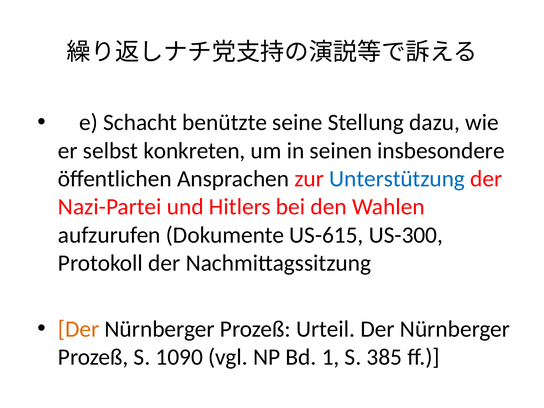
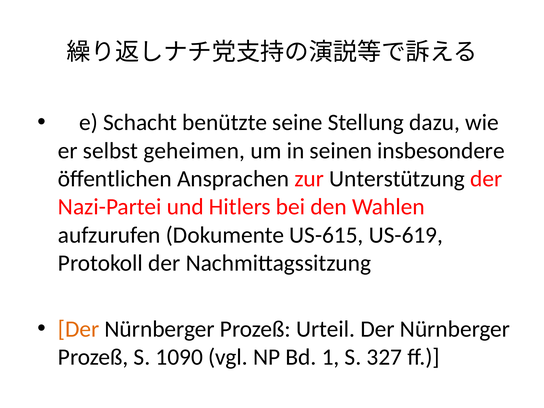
konkreten: konkreten -> geheimen
Unterstützung colour: blue -> black
US-300: US-300 -> US-619
385: 385 -> 327
